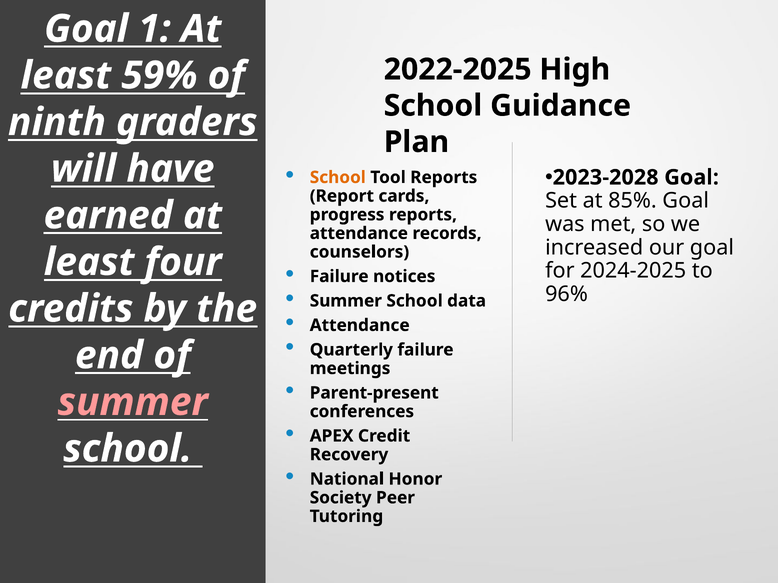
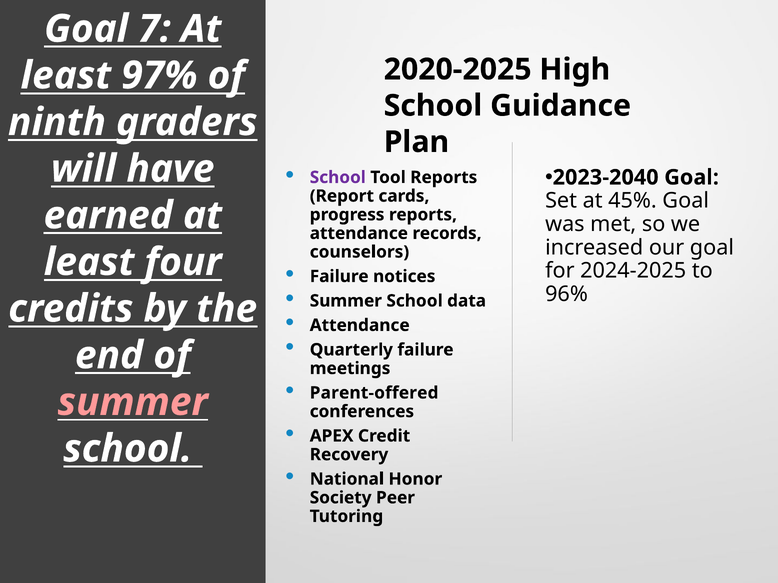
1: 1 -> 7
2022-2025: 2022-2025 -> 2020-2025
59%: 59% -> 97%
School at (338, 178) colour: orange -> purple
2023-2028: 2023-2028 -> 2023-2040
85%: 85% -> 45%
Parent-present: Parent-present -> Parent-offered
